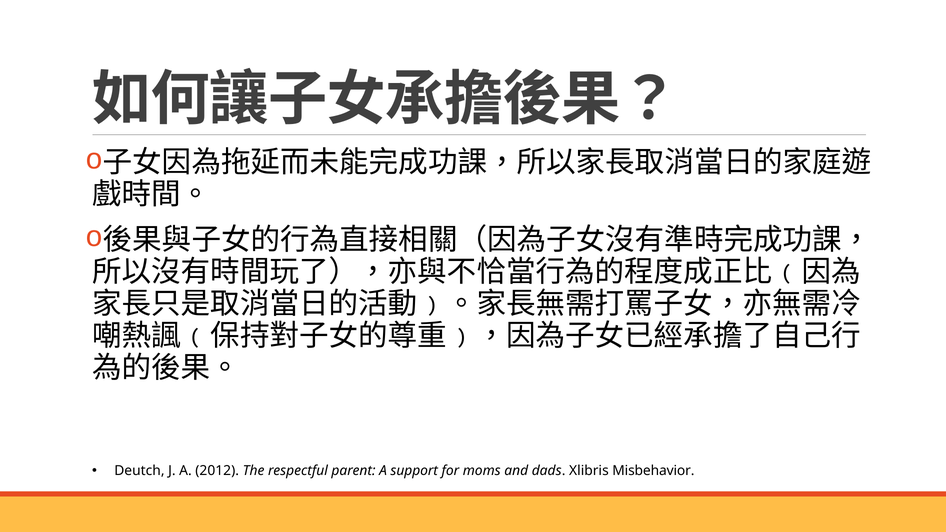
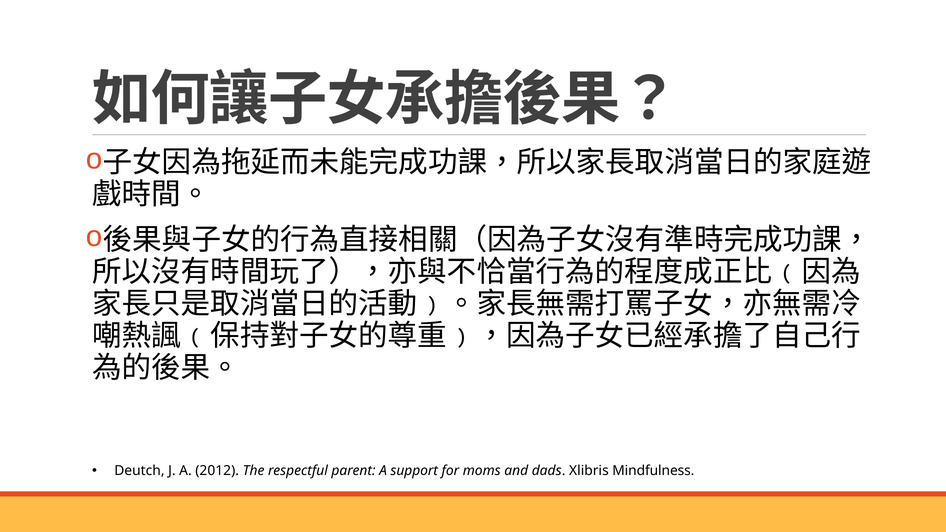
Misbehavior: Misbehavior -> Mindfulness
